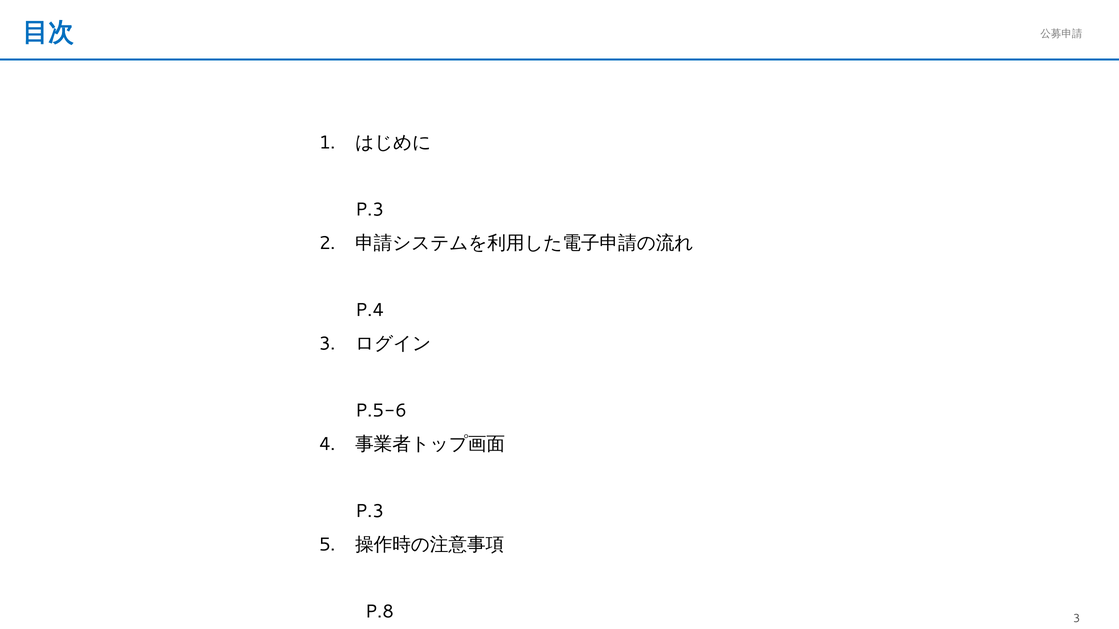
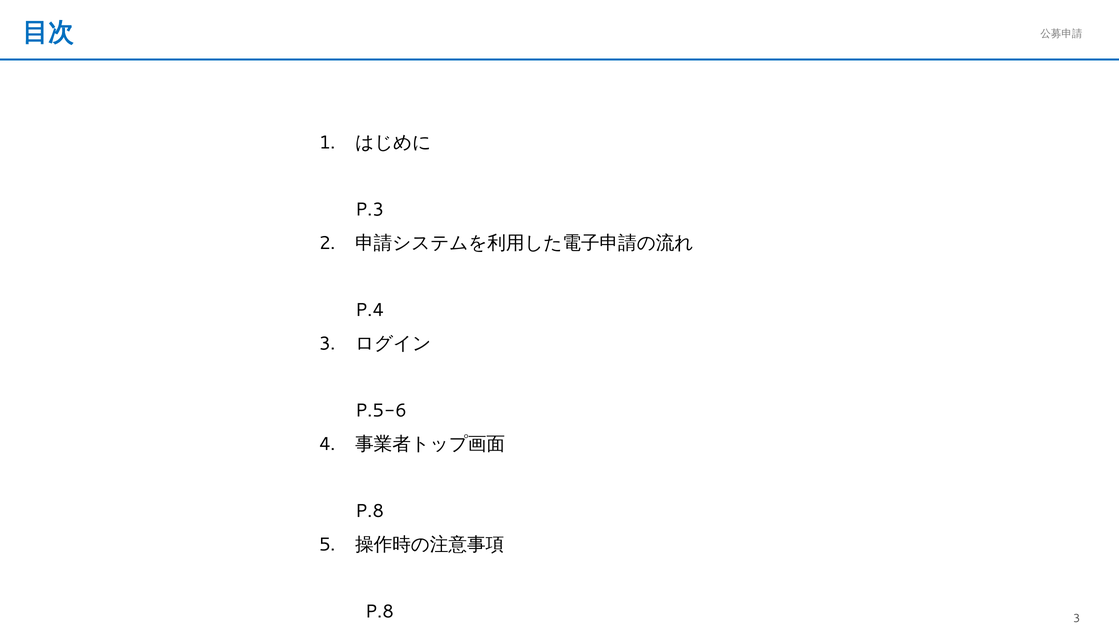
P.3 at (370, 512): P.3 -> P.8
